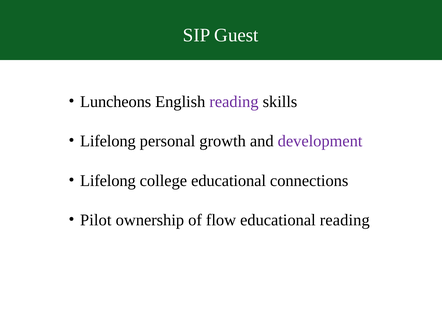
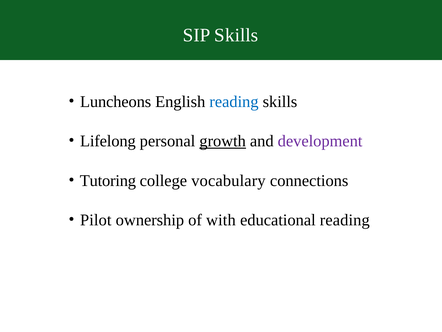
SIP Guest: Guest -> Skills
reading at (234, 102) colour: purple -> blue
growth underline: none -> present
Lifelong at (108, 180): Lifelong -> Tutoring
college educational: educational -> vocabulary
flow: flow -> with
